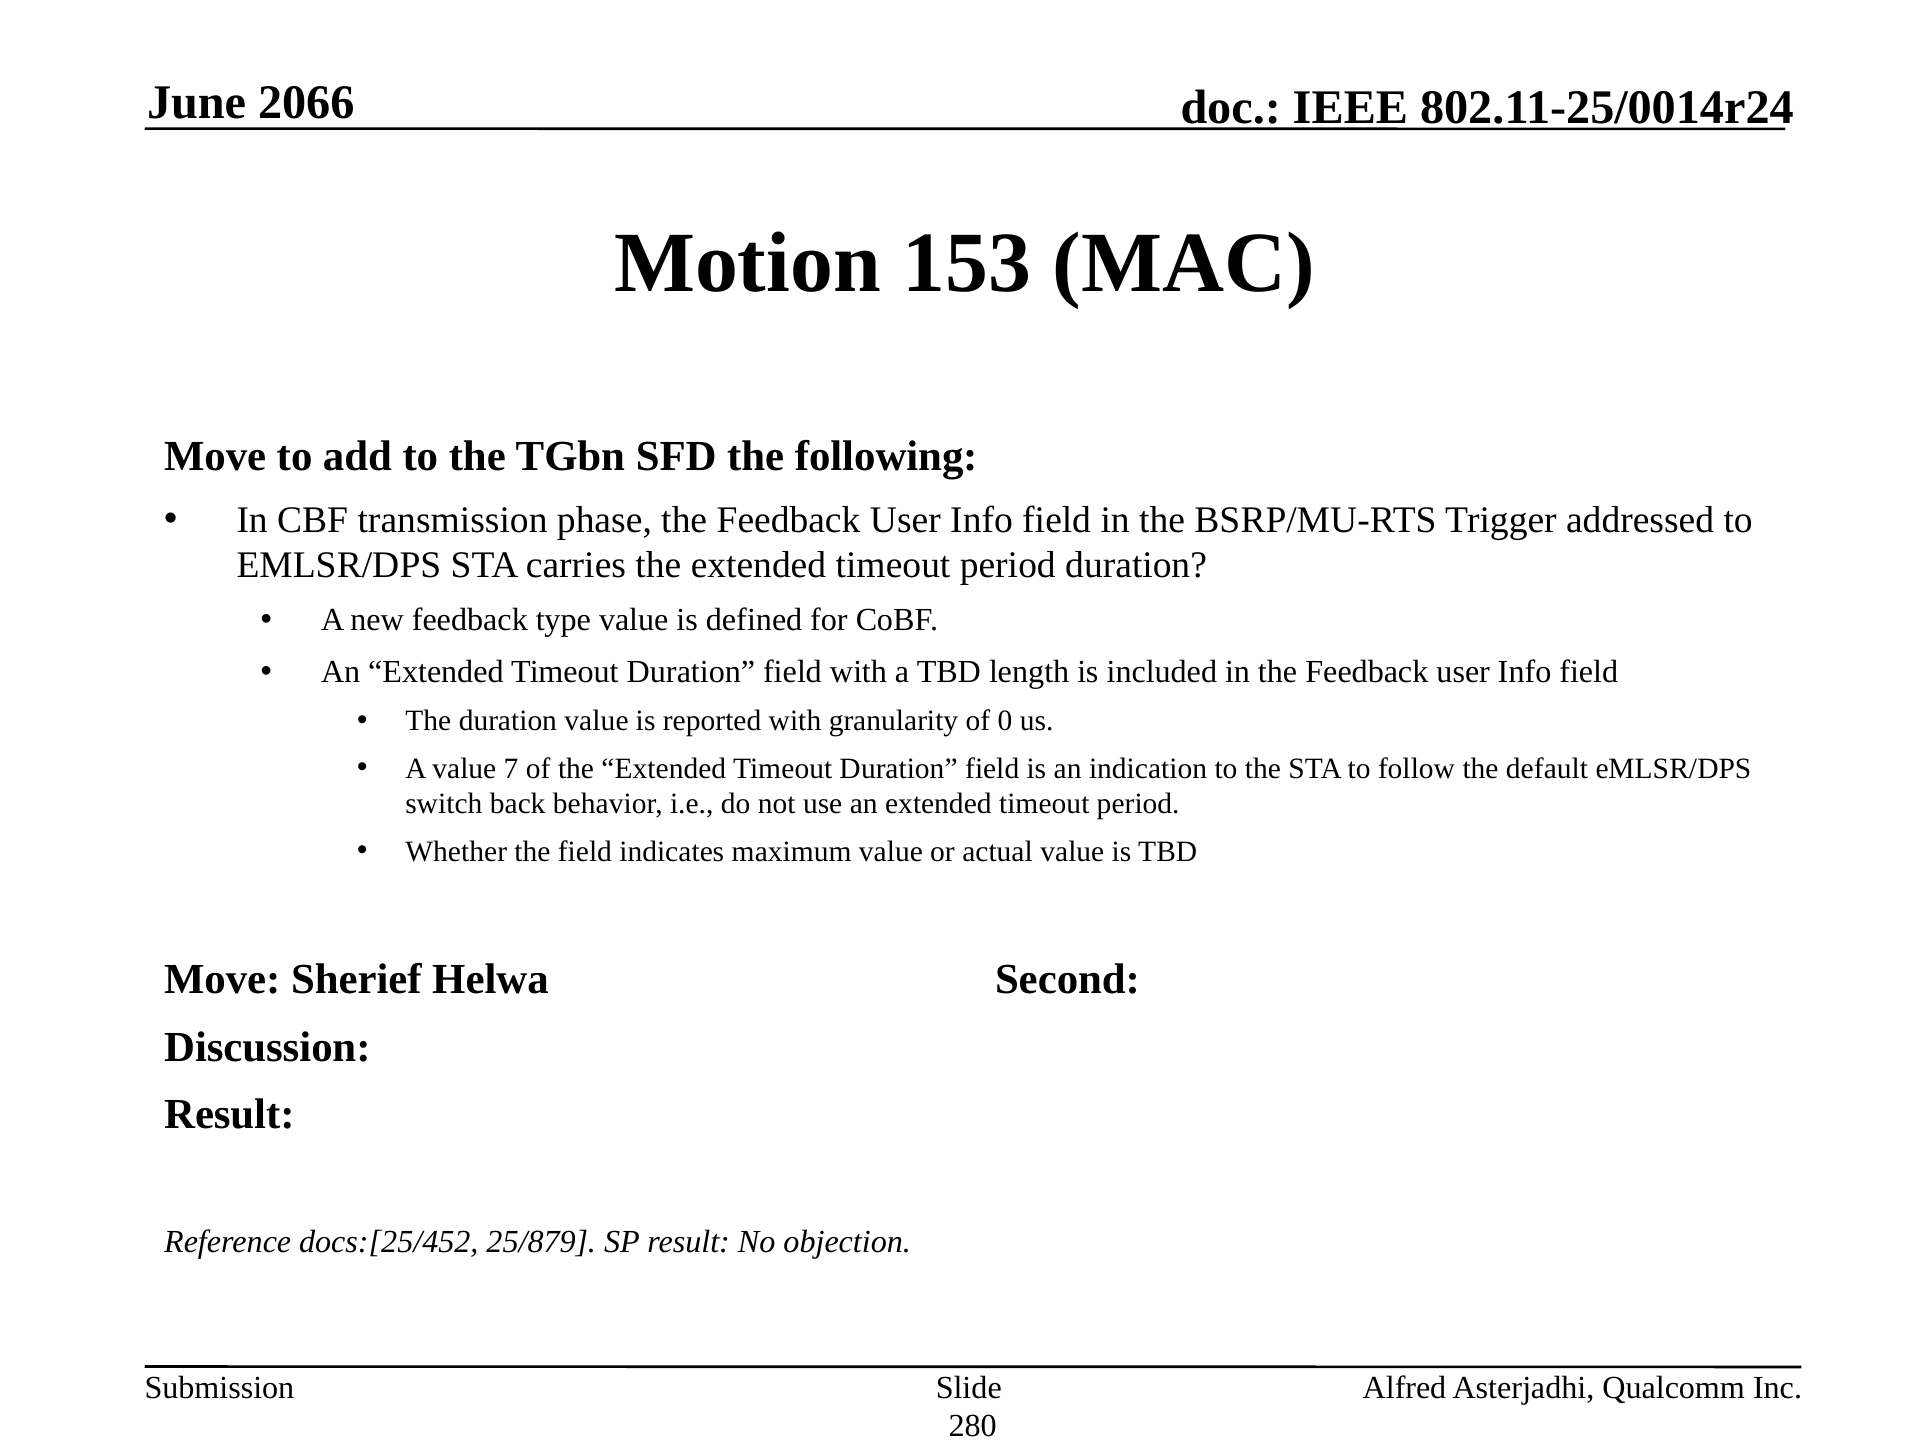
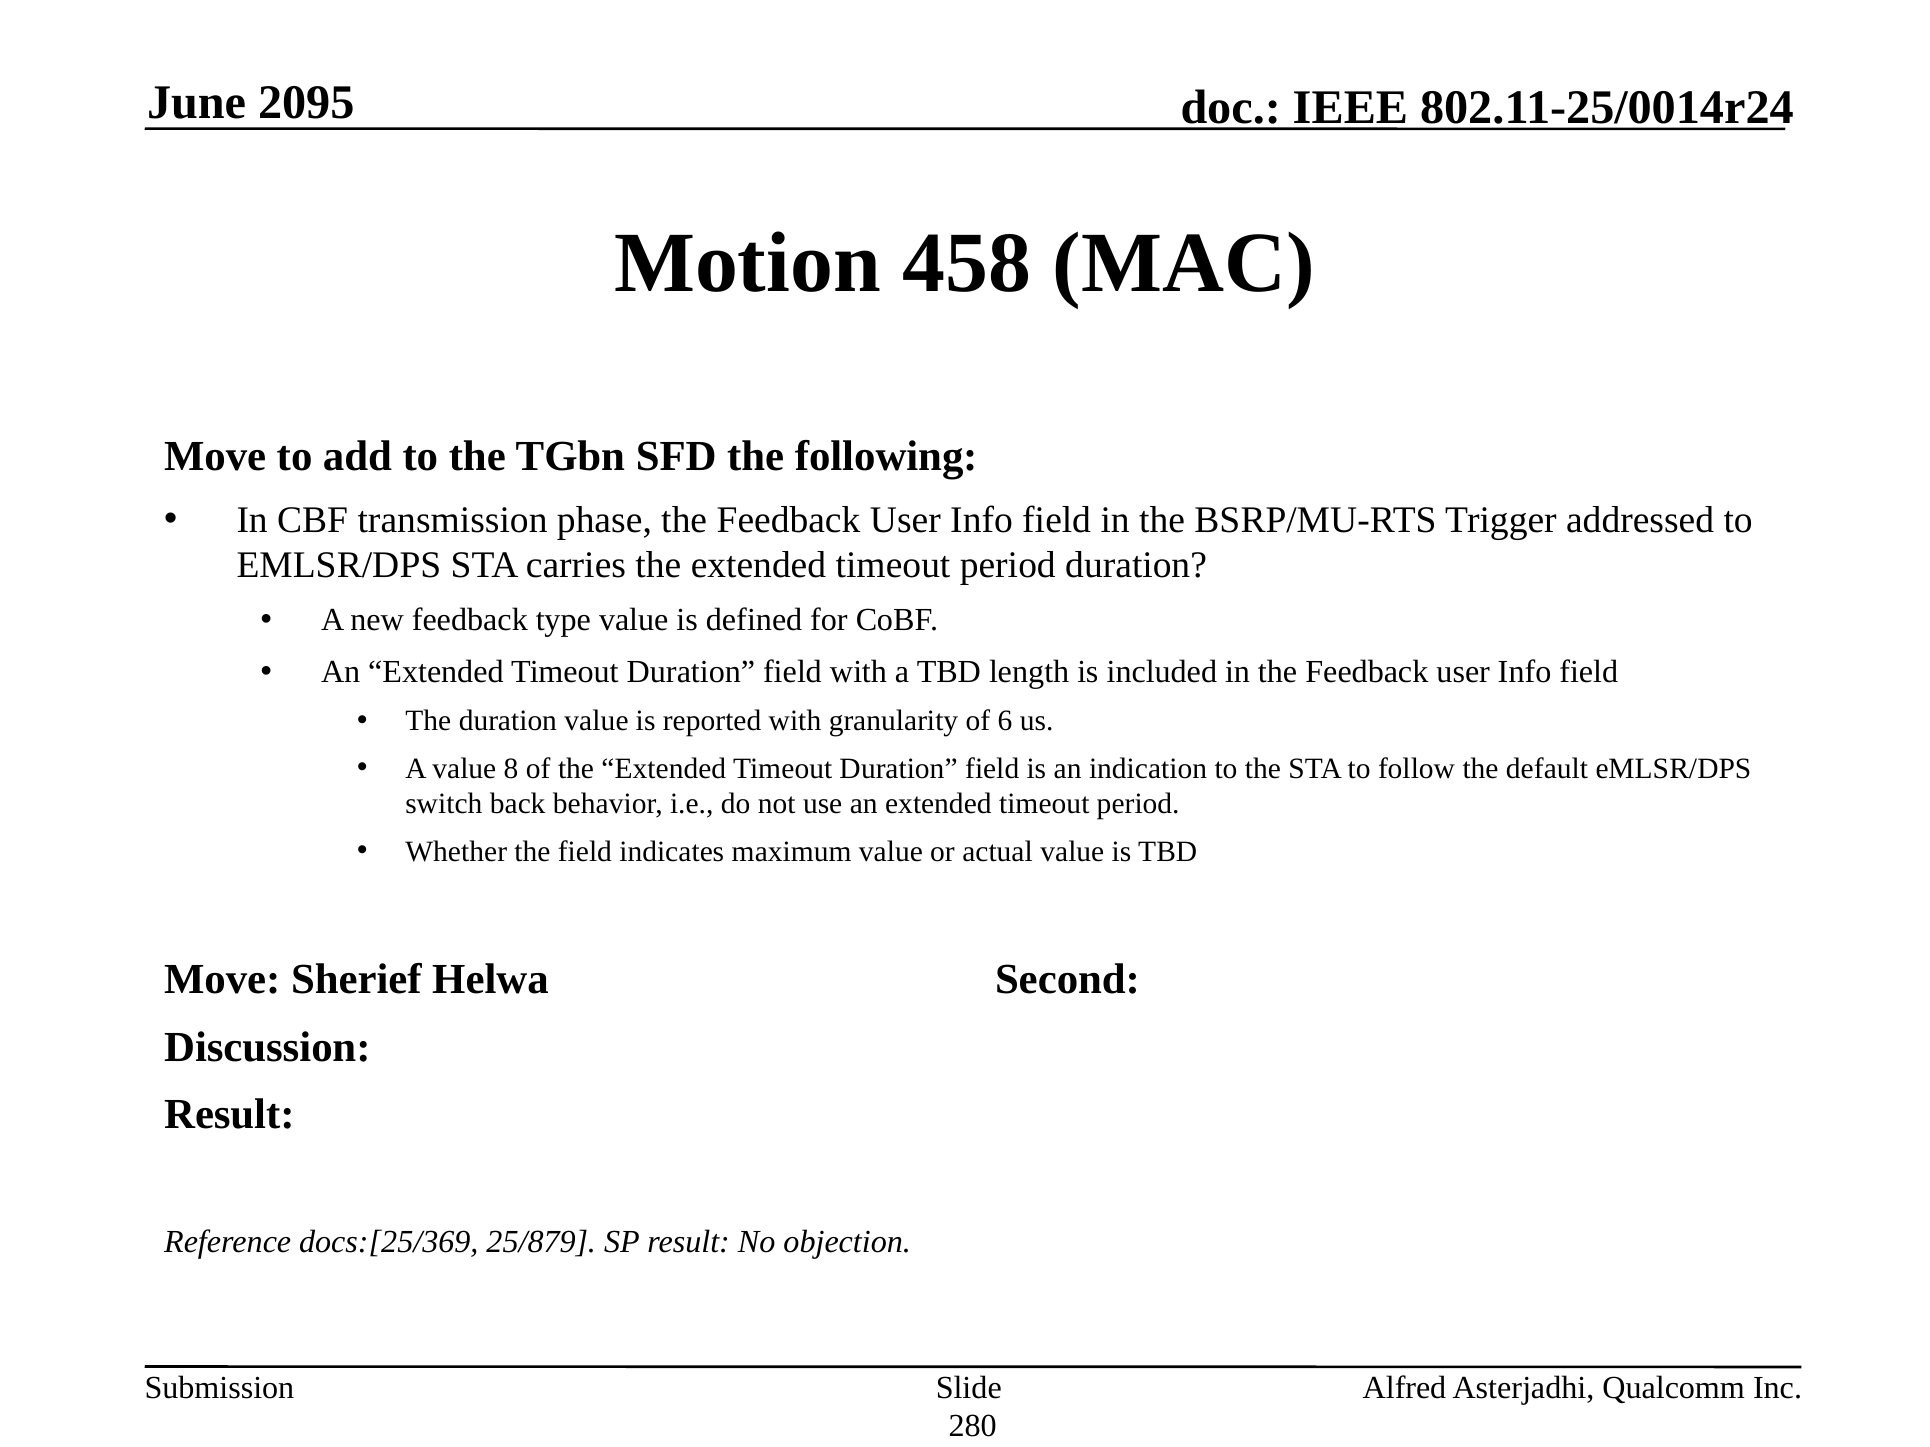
2066: 2066 -> 2095
153: 153 -> 458
0: 0 -> 6
7: 7 -> 8
docs:[25/452: docs:[25/452 -> docs:[25/369
